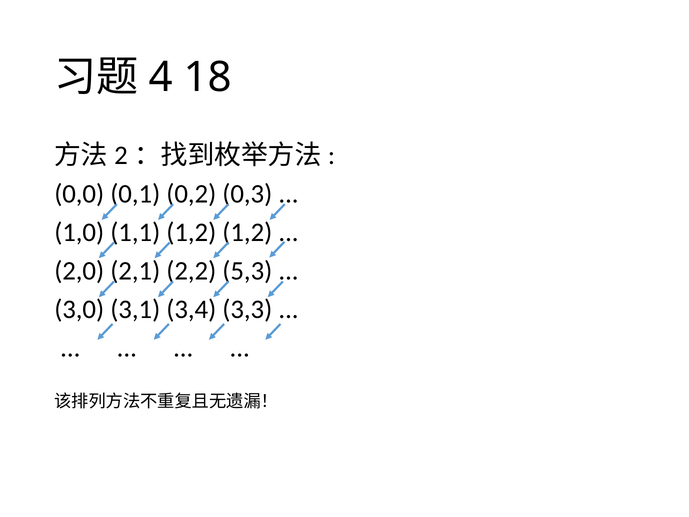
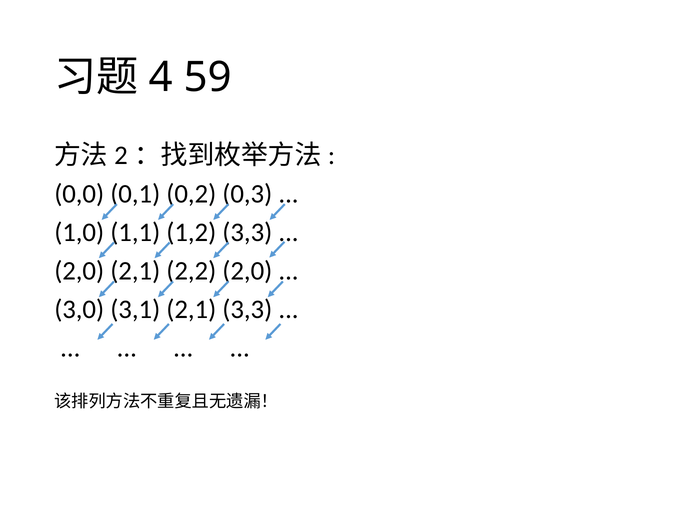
18: 18 -> 59
1,2 1,2: 1,2 -> 3,3
2,2 5,3: 5,3 -> 2,0
3,1 3,4: 3,4 -> 2,1
